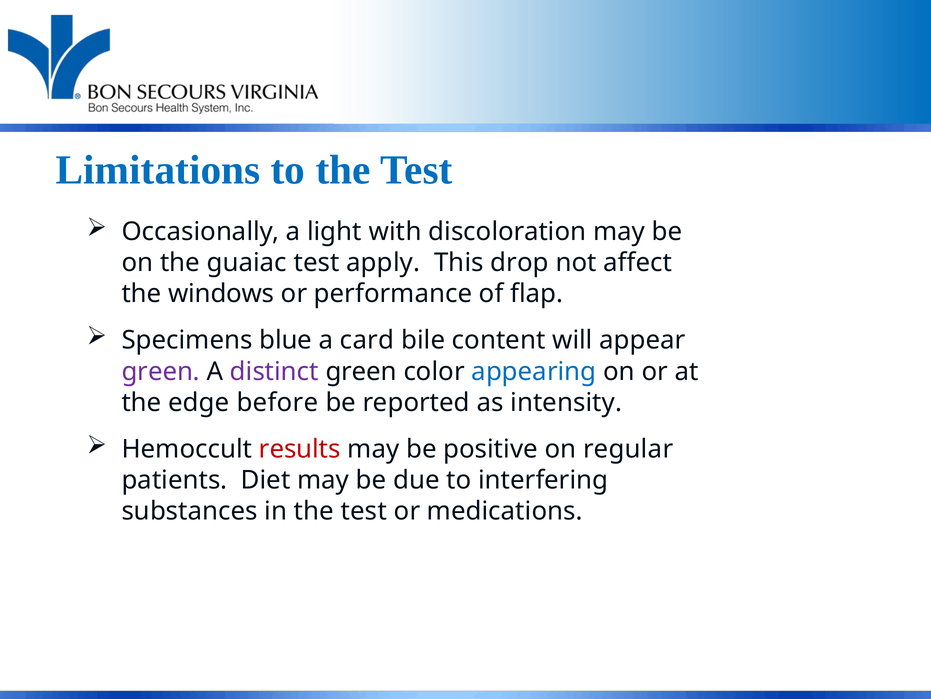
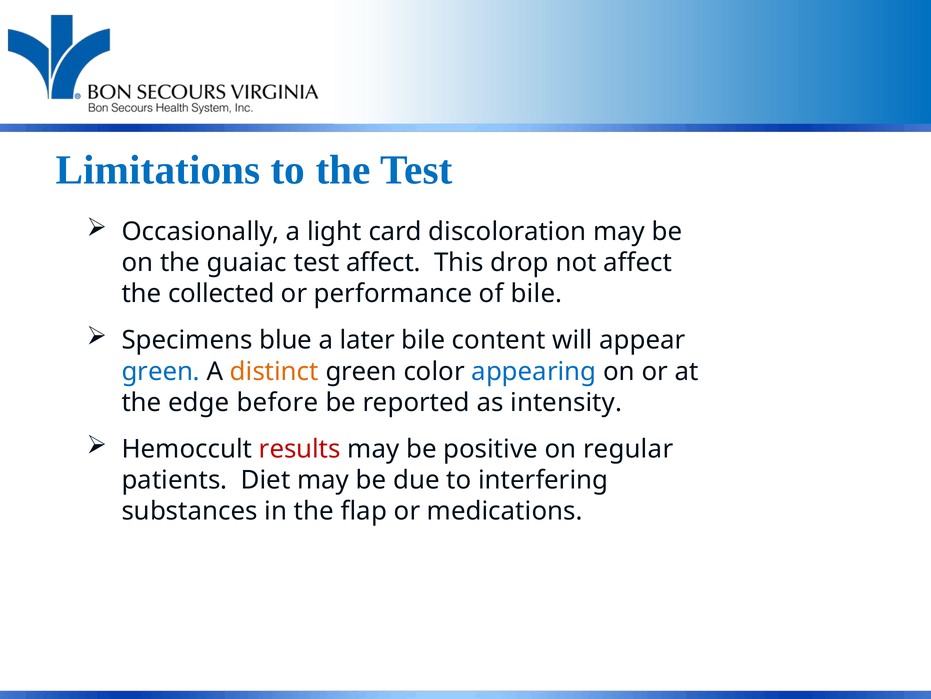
with: with -> card
test apply: apply -> affect
windows: windows -> collected
of flap: flap -> bile
card: card -> later
green at (161, 371) colour: purple -> blue
distinct colour: purple -> orange
in the test: test -> flap
